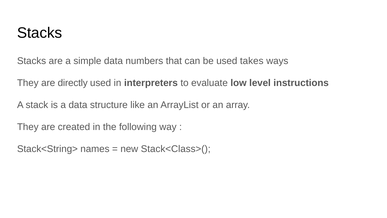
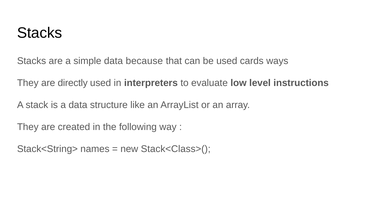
numbers: numbers -> because
takes: takes -> cards
